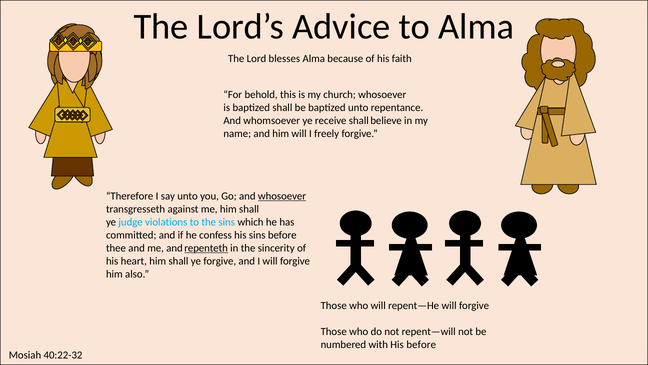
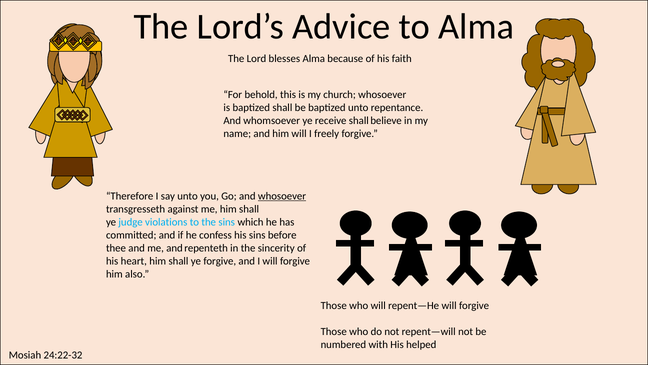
repenteth underline: present -> none
His before: before -> helped
40:22-32: 40:22-32 -> 24:22-32
